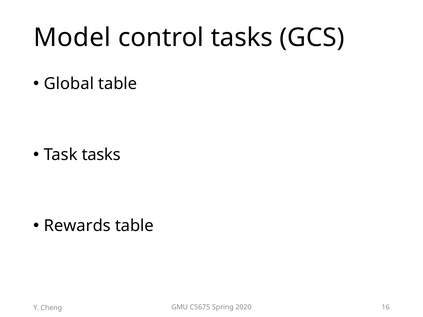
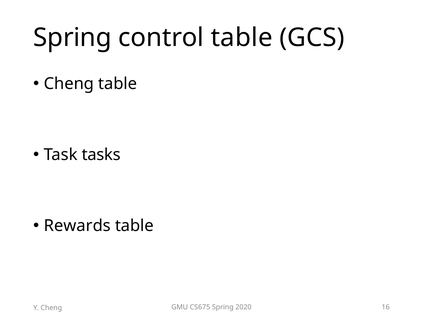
Model at (72, 38): Model -> Spring
control tasks: tasks -> table
Global at (69, 84): Global -> Cheng
